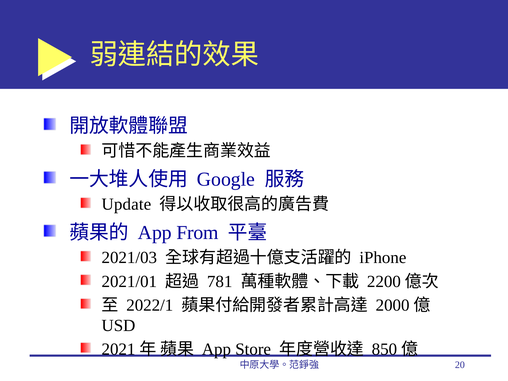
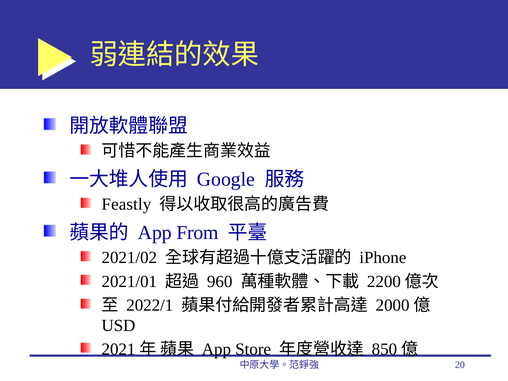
Update: Update -> Feastly
2021/03: 2021/03 -> 2021/02
781: 781 -> 960
